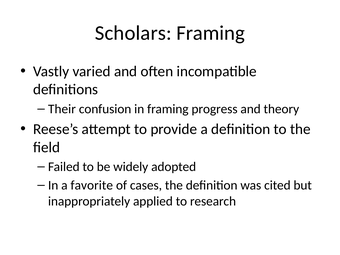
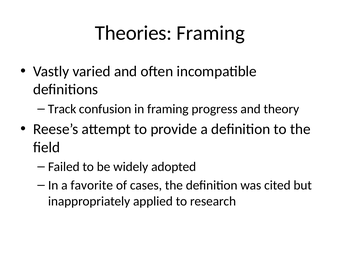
Scholars: Scholars -> Theories
Their: Their -> Track
